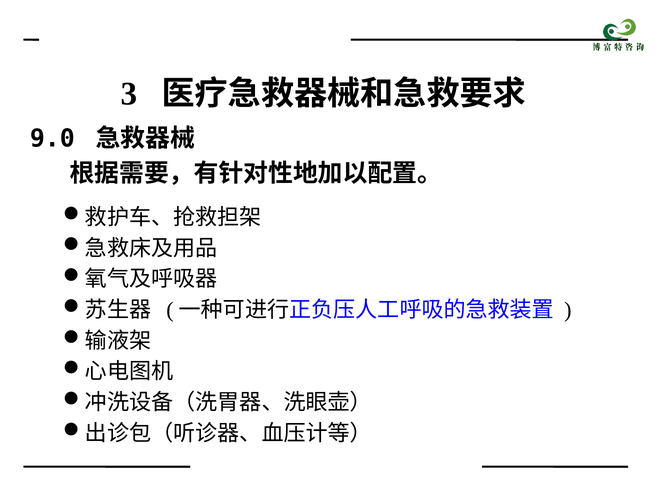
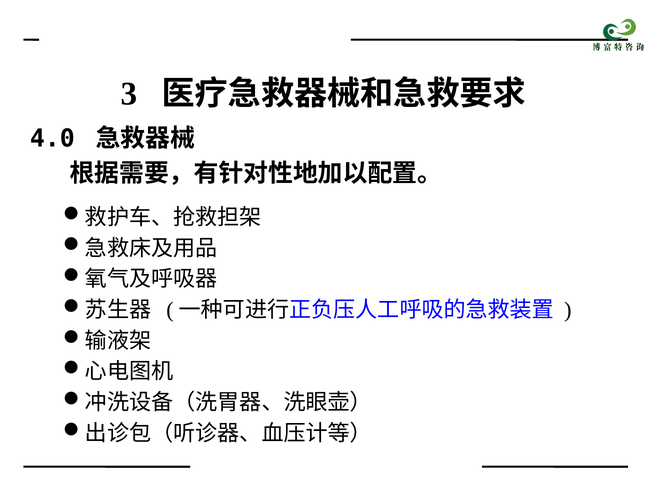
9.0: 9.0 -> 4.0
